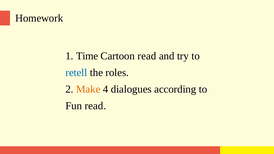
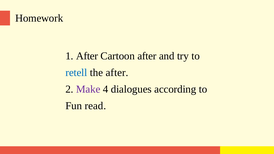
1 Time: Time -> After
Cartoon read: read -> after
the roles: roles -> after
Make colour: orange -> purple
